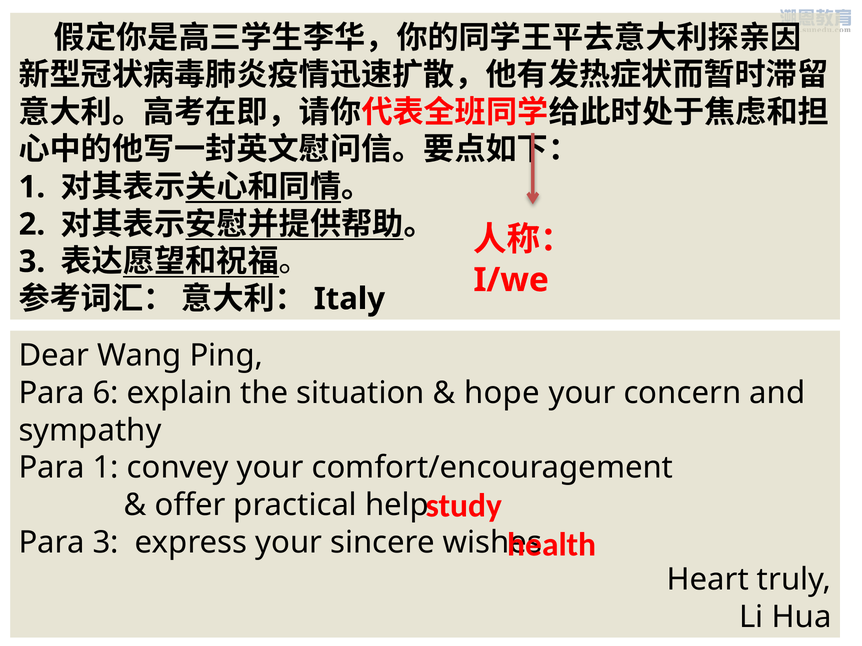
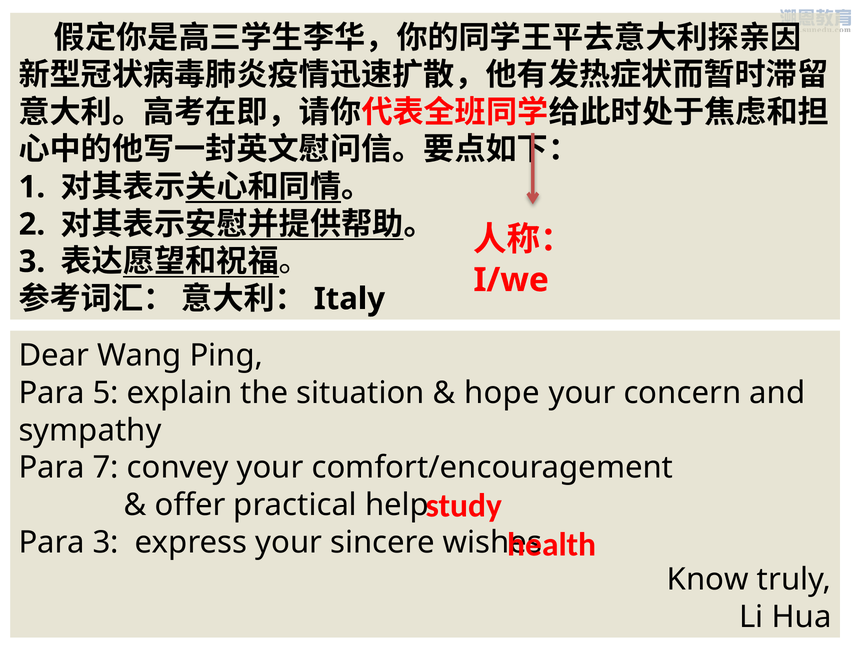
6: 6 -> 5
Para 1: 1 -> 7
Heart: Heart -> Know
